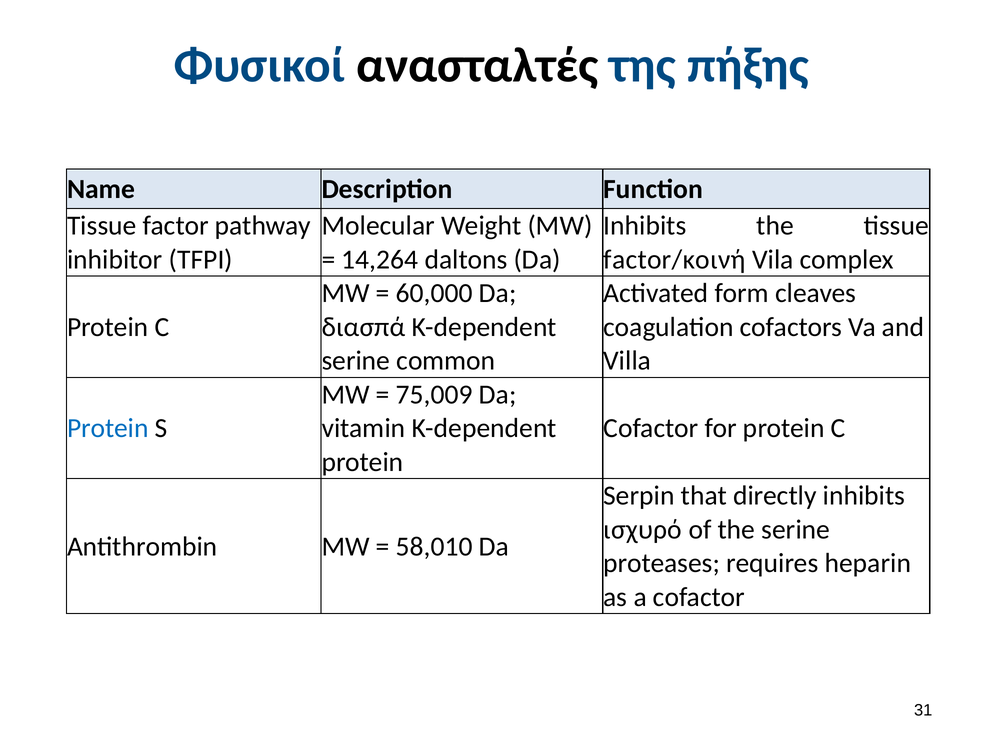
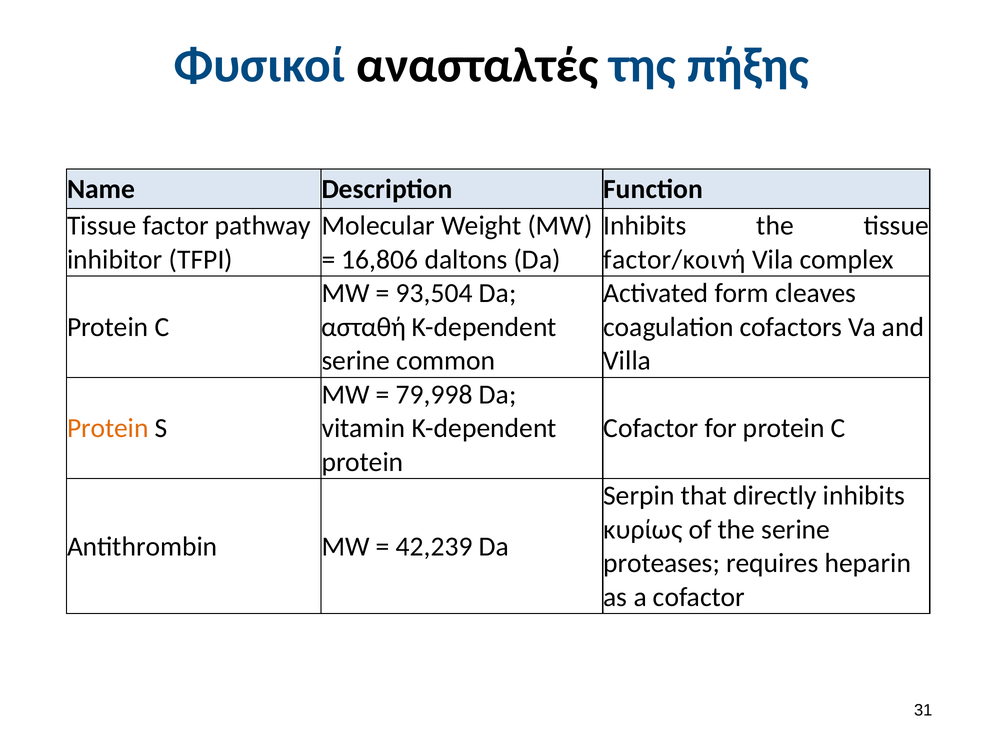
14,264: 14,264 -> 16,806
60,000: 60,000 -> 93,504
διασπά: διασπά -> ασταθή
75,009: 75,009 -> 79,998
Protein at (108, 428) colour: blue -> orange
ισχυρό: ισχυρό -> κυρίως
58,010: 58,010 -> 42,239
